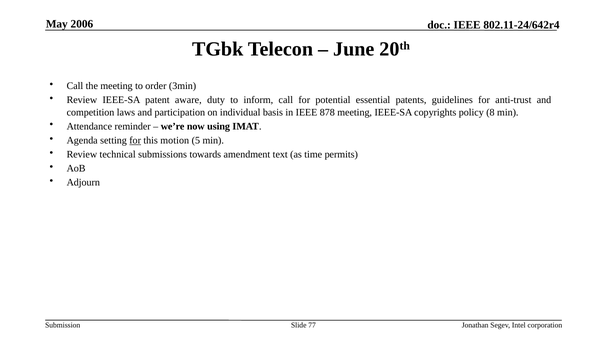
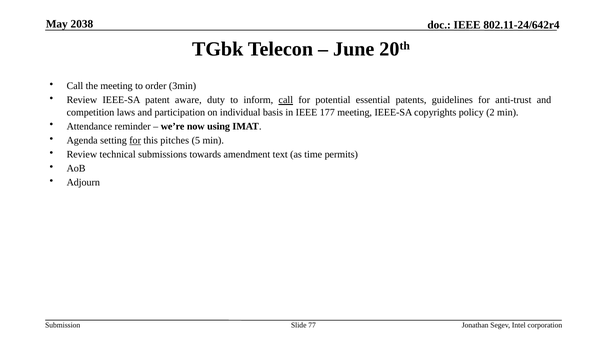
2006: 2006 -> 2038
call at (286, 100) underline: none -> present
878: 878 -> 177
8: 8 -> 2
motion: motion -> pitches
